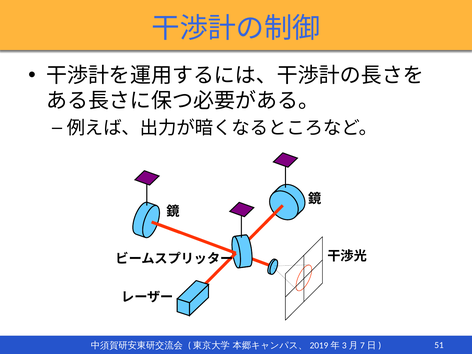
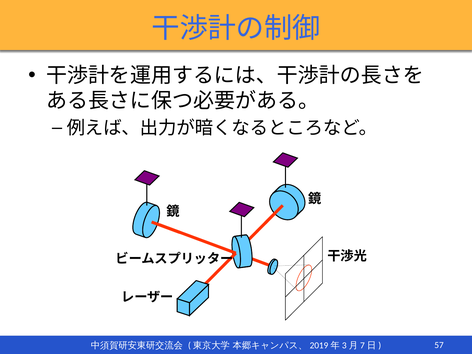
51: 51 -> 57
